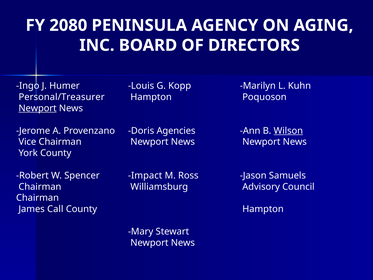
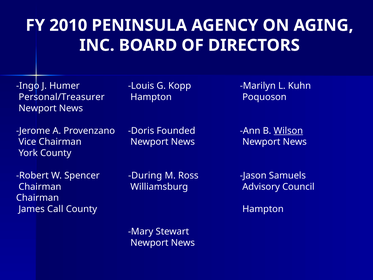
2080: 2080 -> 2010
Newport at (38, 108) underline: present -> none
Agencies: Agencies -> Founded
Impact: Impact -> During
